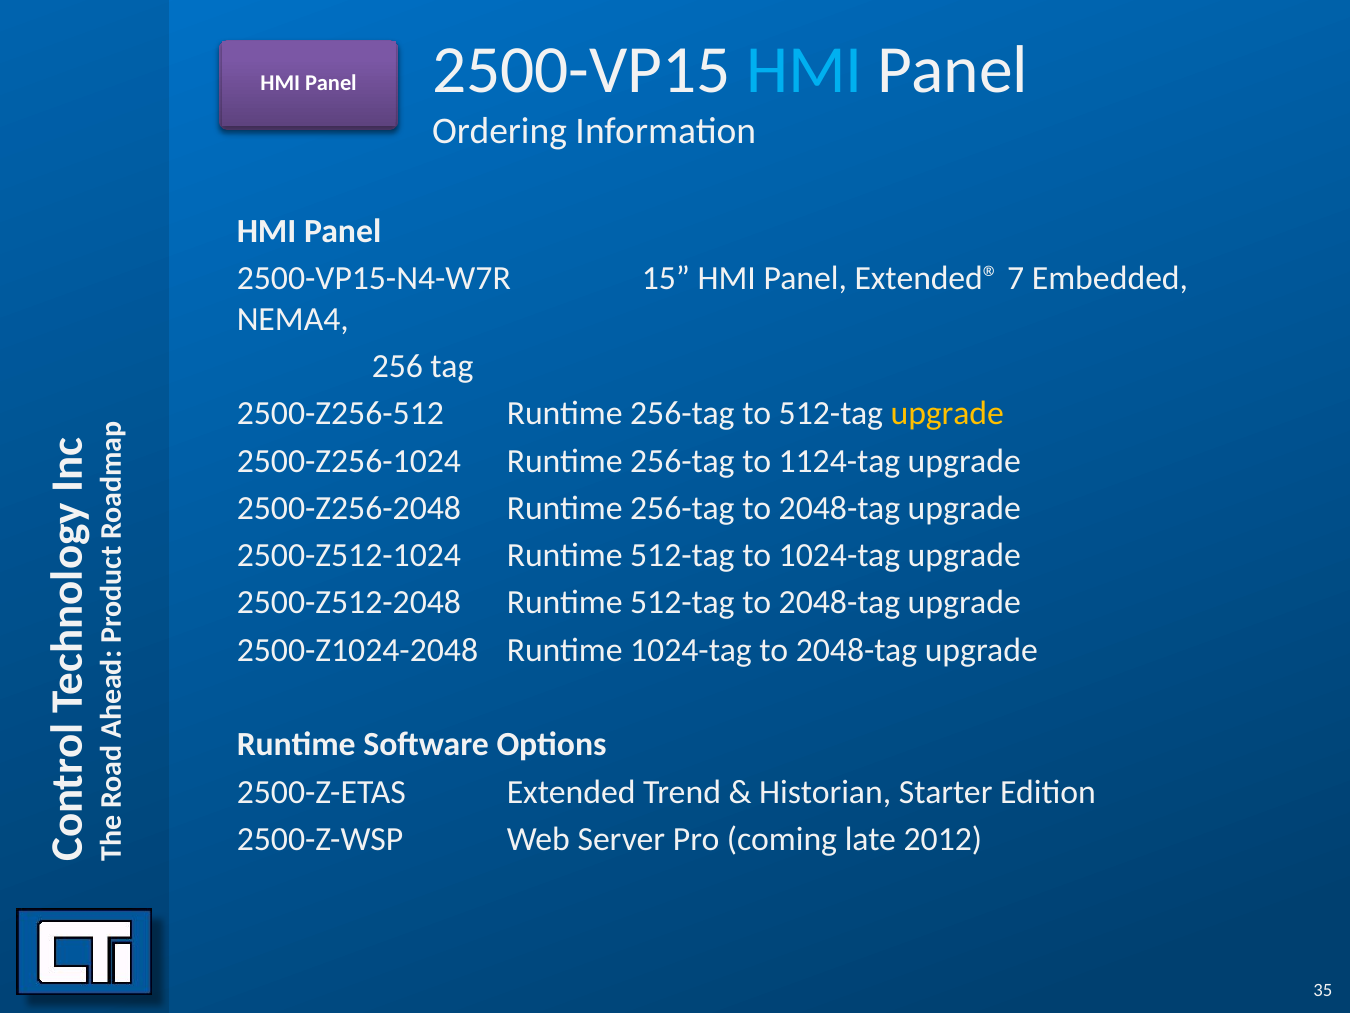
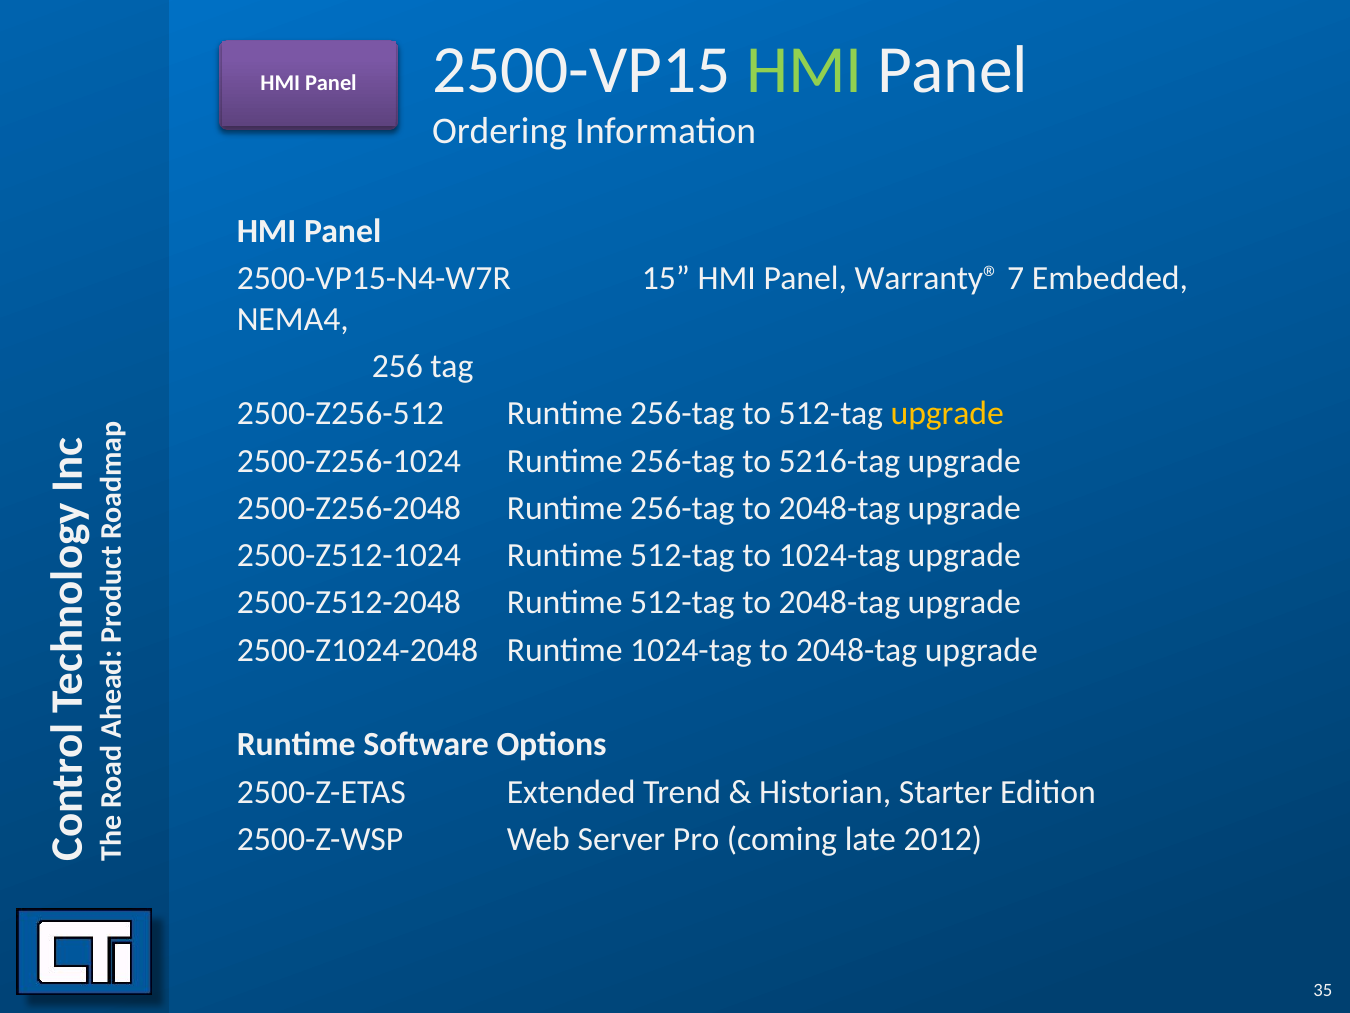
HMI at (804, 70) colour: light blue -> light green
Extended®: Extended® -> Warranty®
1124-tag: 1124-tag -> 5216-tag
